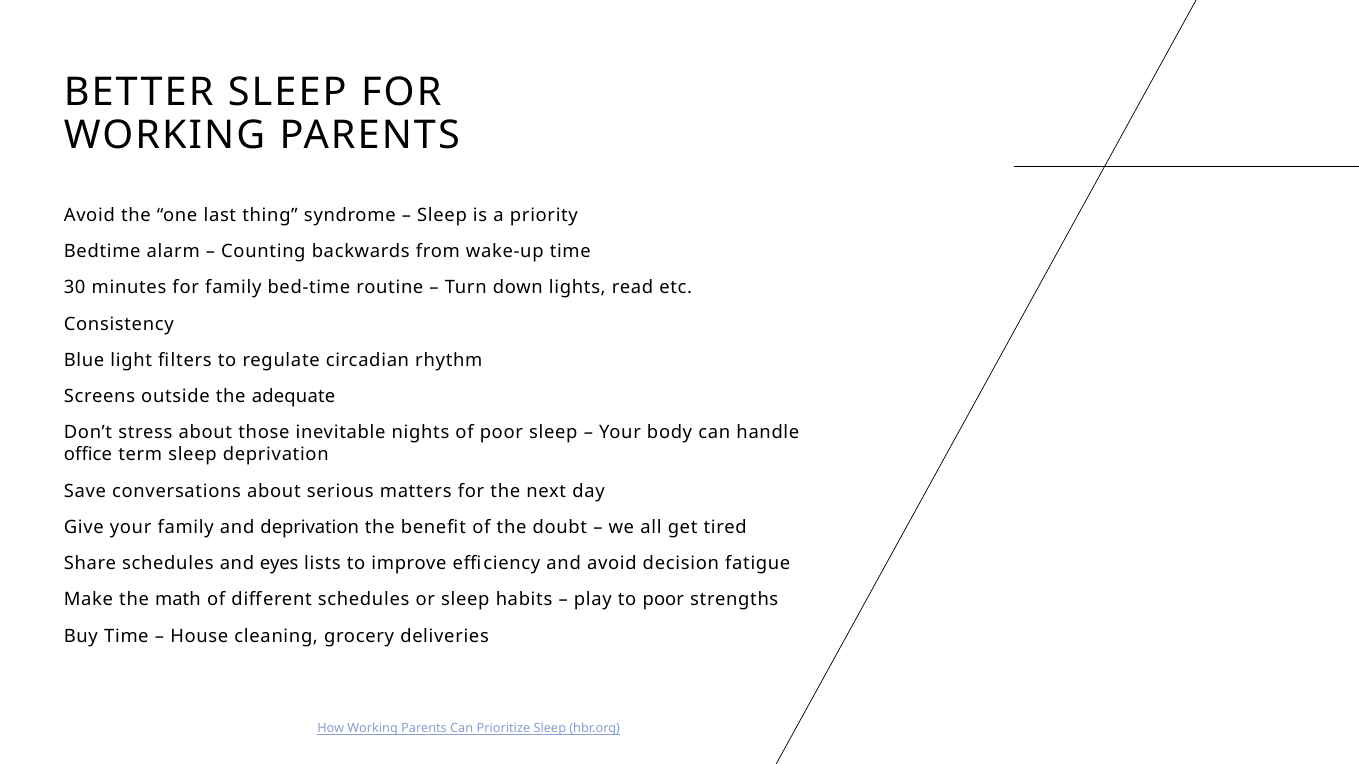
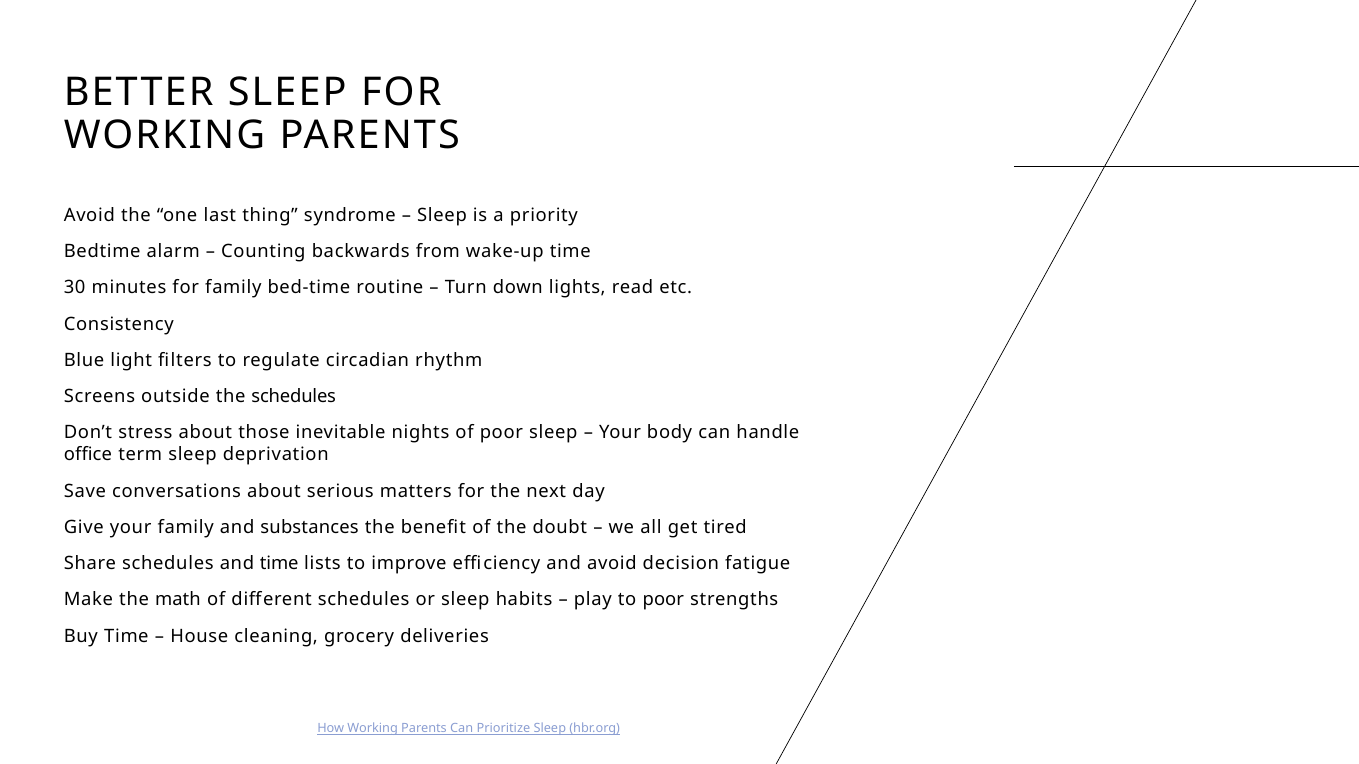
the adequate: adequate -> schedules
and deprivation: deprivation -> substances
and eyes: eyes -> time
